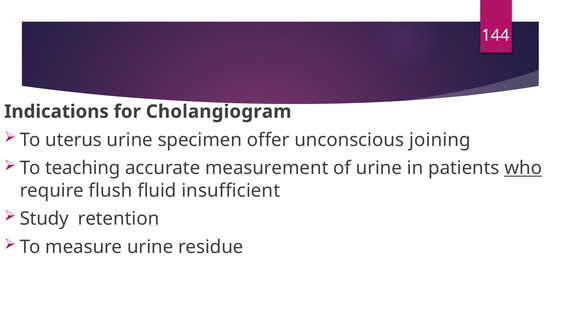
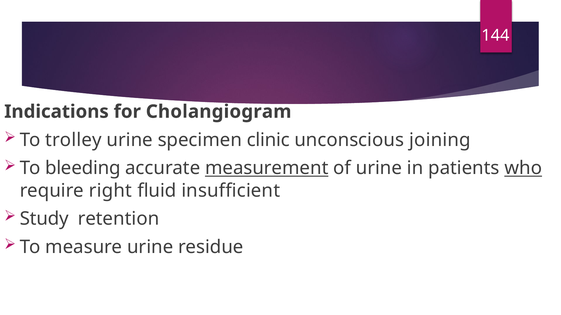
uterus: uterus -> trolley
offer: offer -> clinic
teaching: teaching -> bleeding
measurement underline: none -> present
flush: flush -> right
